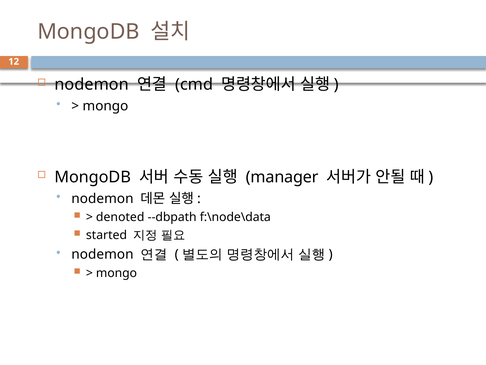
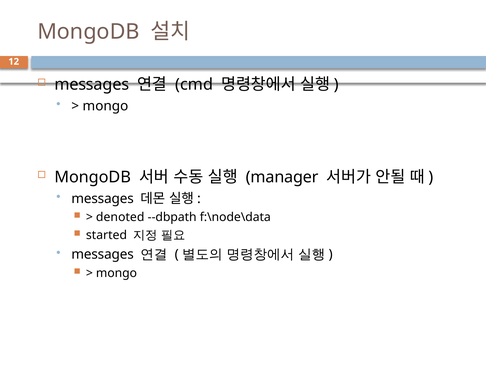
nodemon at (92, 85): nodemon -> messages
nodemon at (102, 198): nodemon -> messages
nodemon at (102, 254): nodemon -> messages
